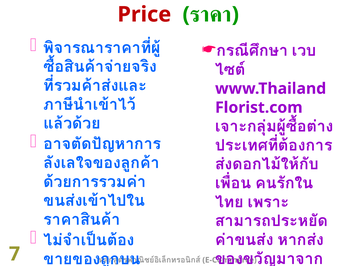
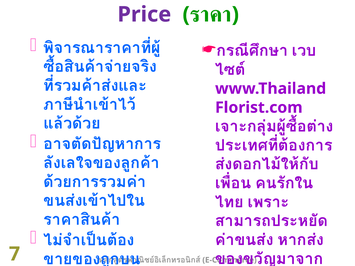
Price colour: red -> purple
